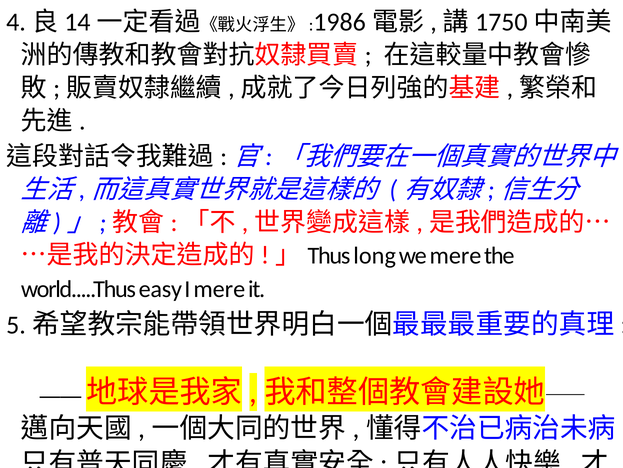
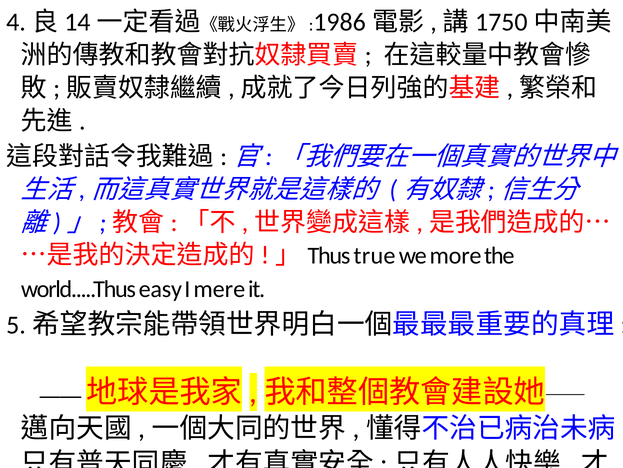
long: long -> true
we mere: mere -> more
